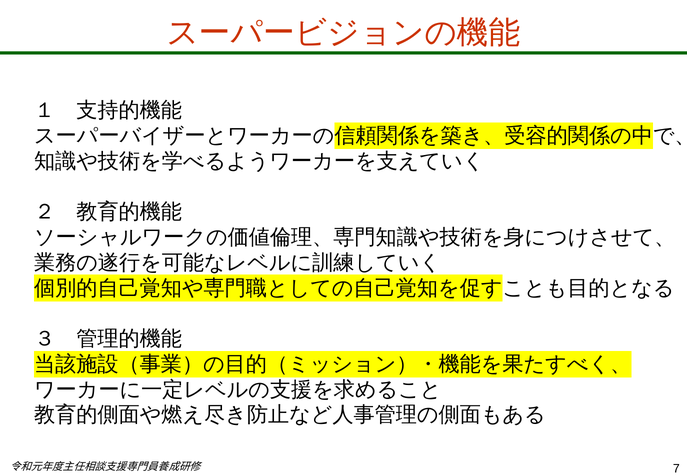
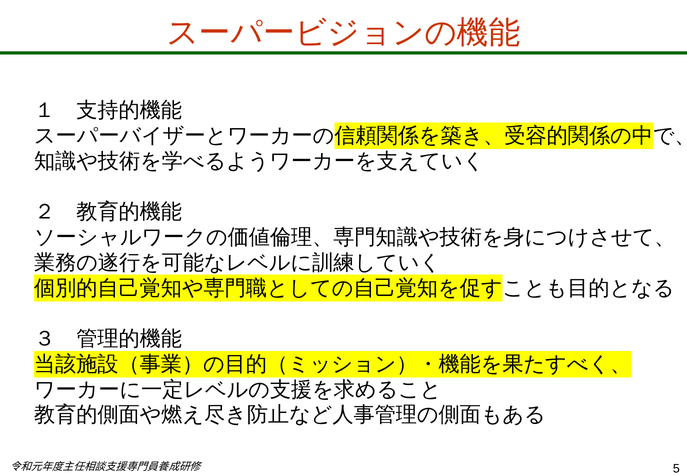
7: 7 -> 5
